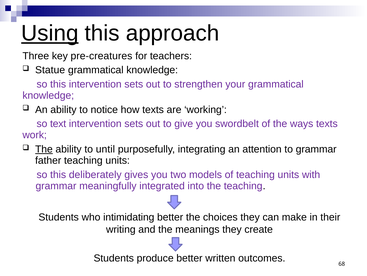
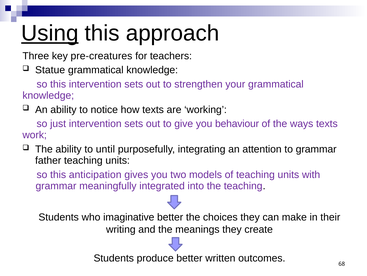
text: text -> just
swordbelt: swordbelt -> behaviour
The at (44, 149) underline: present -> none
deliberately: deliberately -> anticipation
intimidating: intimidating -> imaginative
